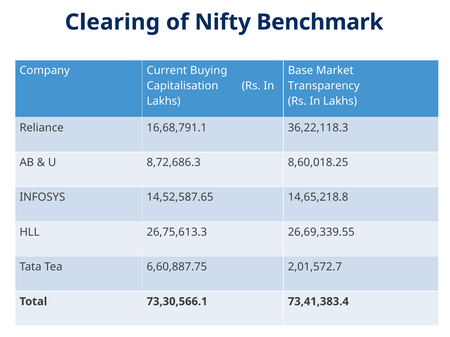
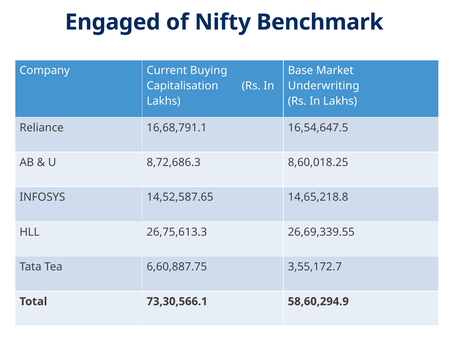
Clearing: Clearing -> Engaged
Transparency: Transparency -> Underwriting
36,22,118.3: 36,22,118.3 -> 16,54,647.5
2,01,572.7: 2,01,572.7 -> 3,55,172.7
73,41,383.4: 73,41,383.4 -> 58,60,294.9
